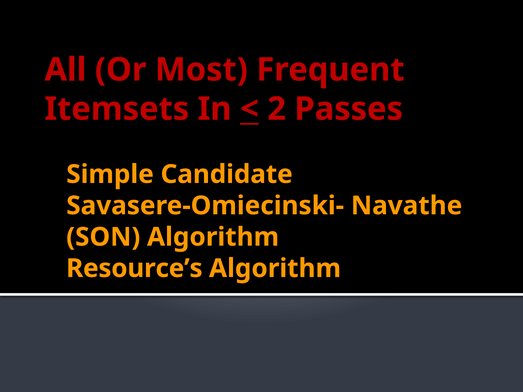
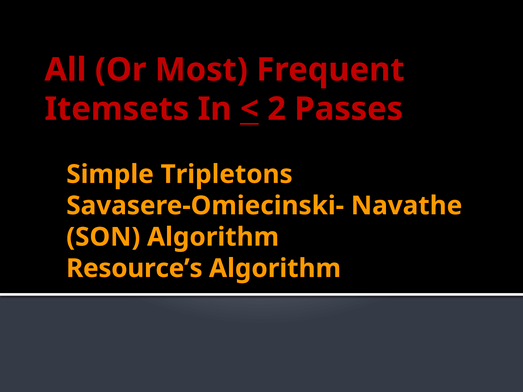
Candidate: Candidate -> Tripletons
